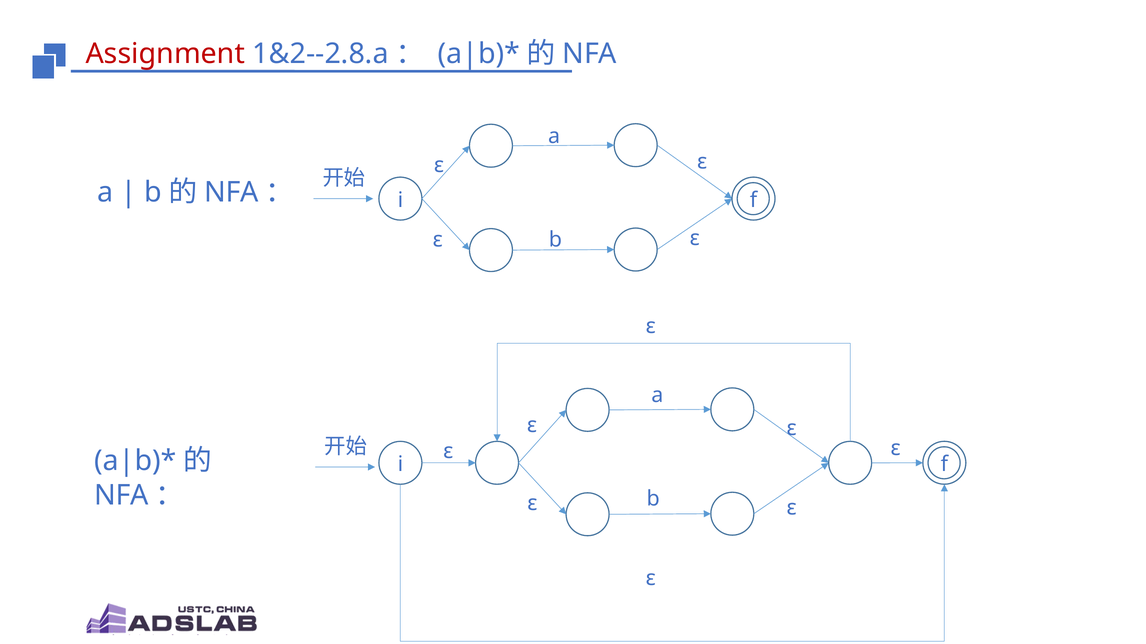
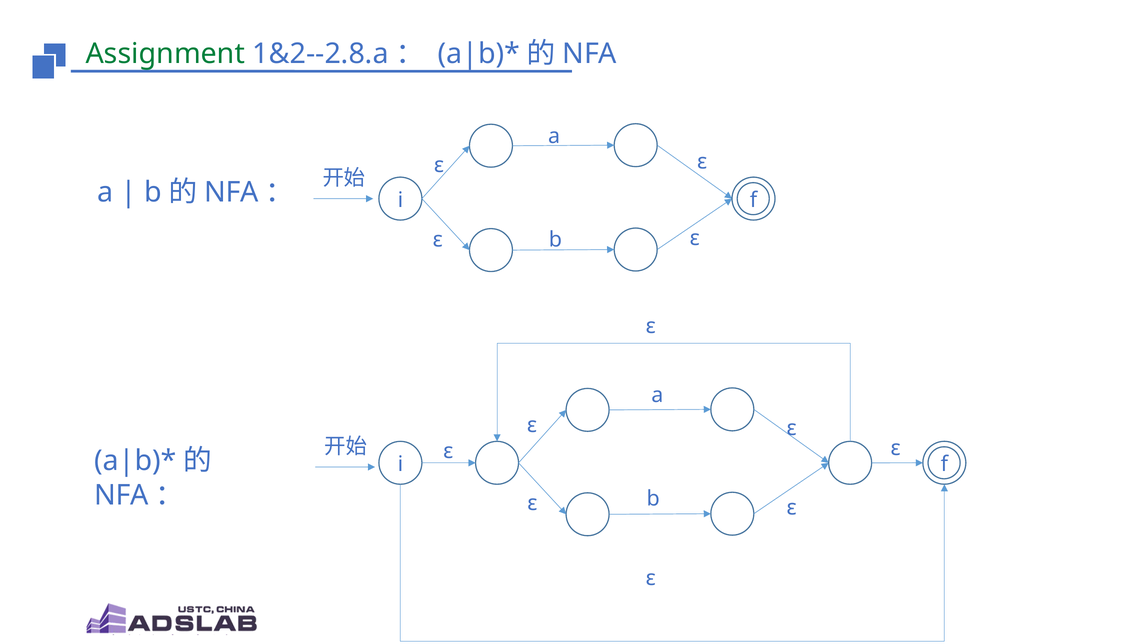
Assignment colour: red -> green
